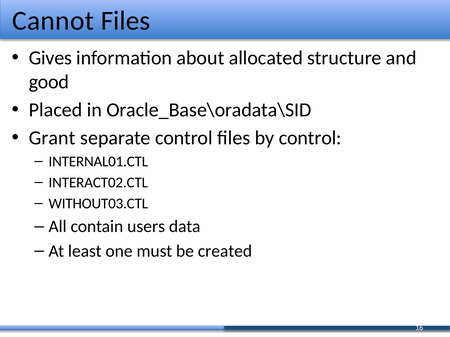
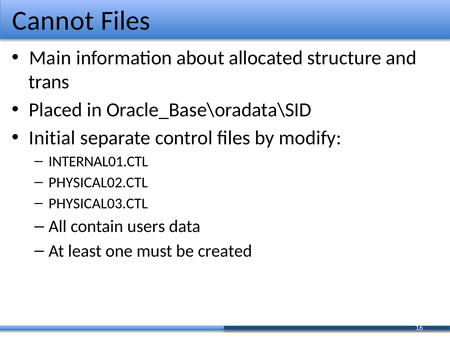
Gives: Gives -> Main
good: good -> trans
Grant: Grant -> Initial
by control: control -> modify
INTERACT02.CTL: INTERACT02.CTL -> PHYSICAL02.CTL
WITHOUT03.CTL: WITHOUT03.CTL -> PHYSICAL03.CTL
